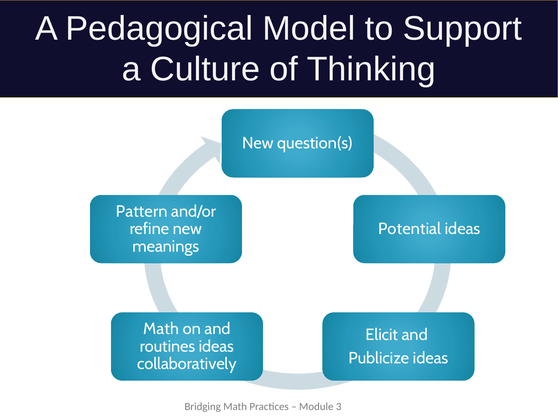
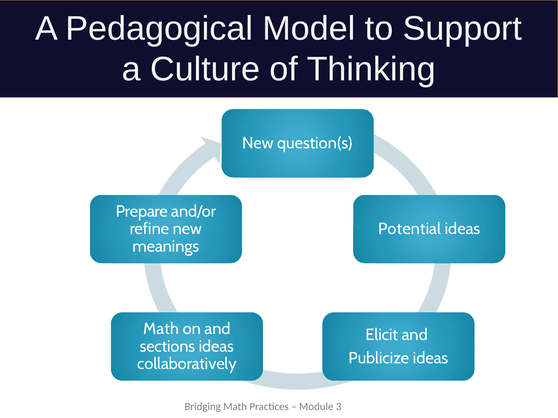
Pattern: Pattern -> Prepare
routines: routines -> sections
